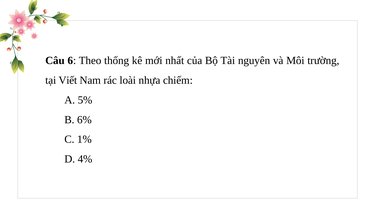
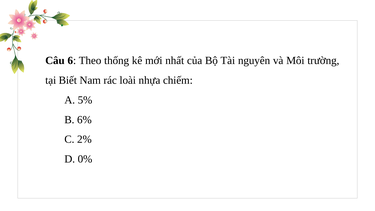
Viết: Viết -> Biết
1%: 1% -> 2%
4%: 4% -> 0%
